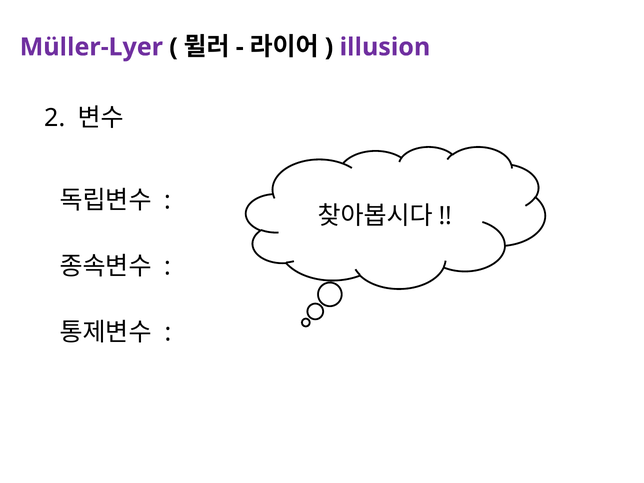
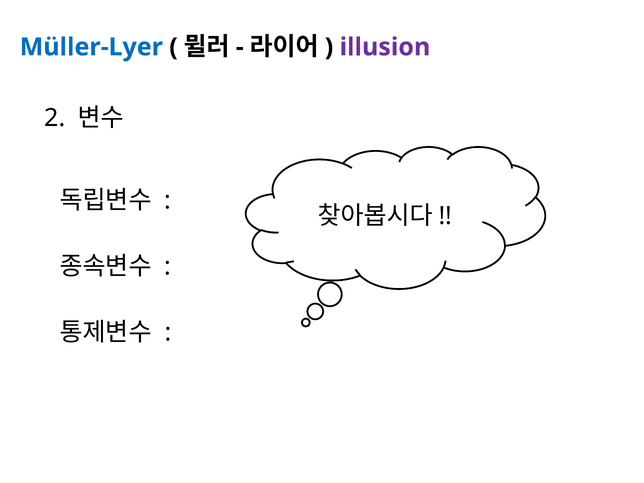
Müller-Lyer colour: purple -> blue
